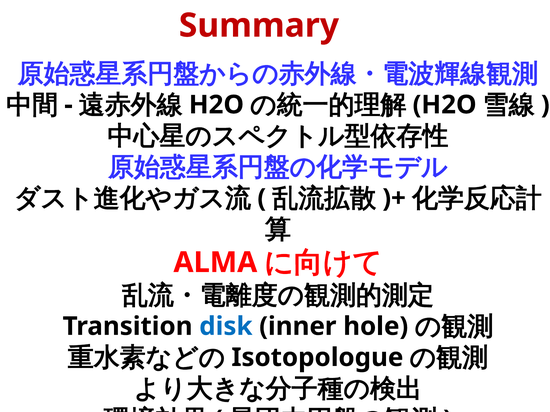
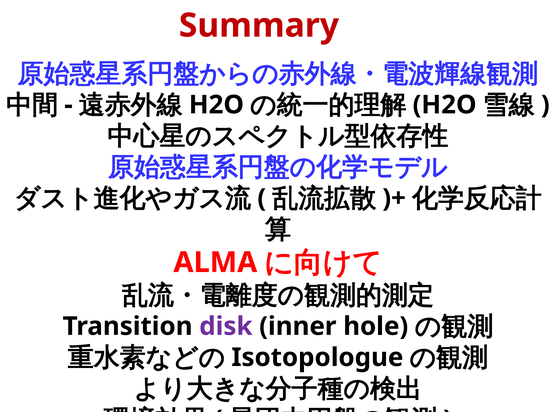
disk colour: blue -> purple
